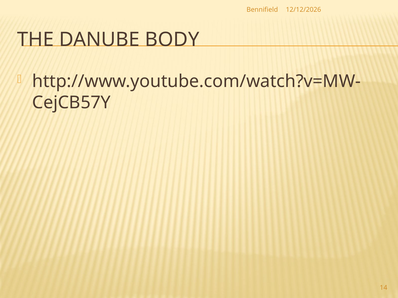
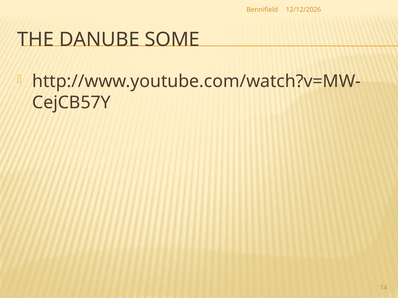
BODY: BODY -> SOME
